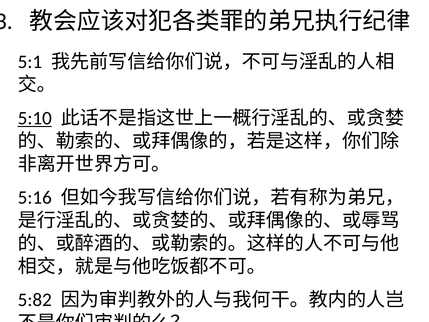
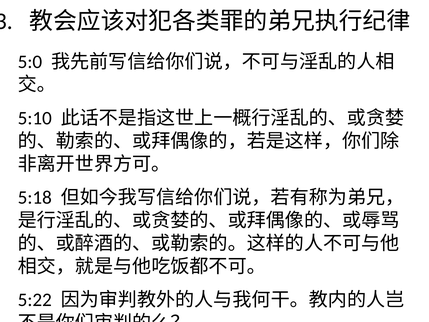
5:1: 5:1 -> 5:0
5:10 underline: present -> none
5:16: 5:16 -> 5:18
5:82: 5:82 -> 5:22
